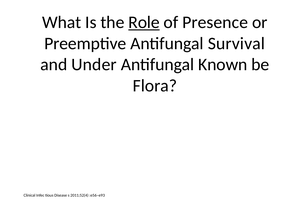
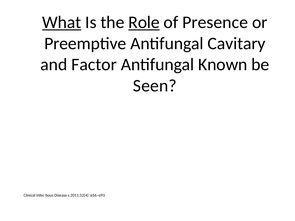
What underline: none -> present
Survival: Survival -> Cavitary
Under: Under -> Factor
Flora: Flora -> Seen
